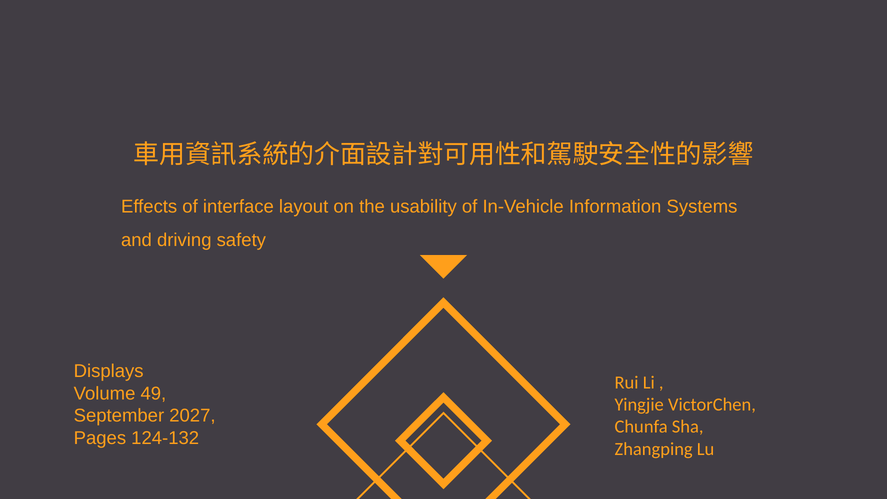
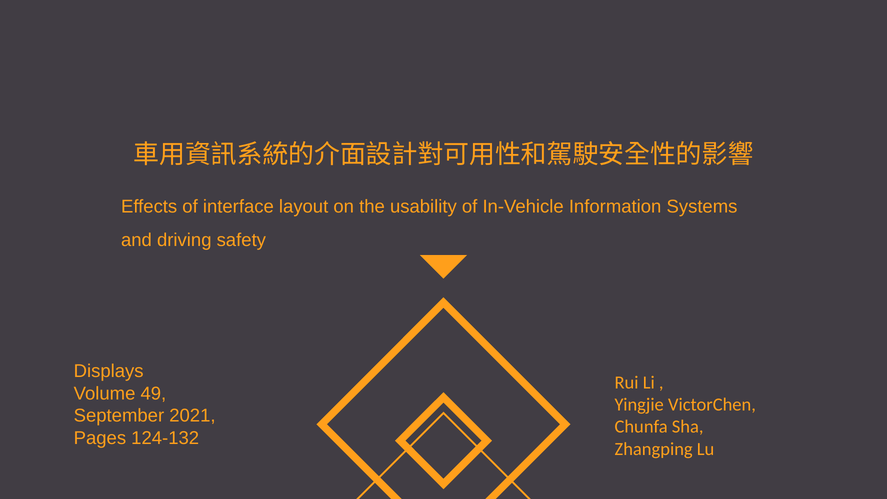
2027: 2027 -> 2021
